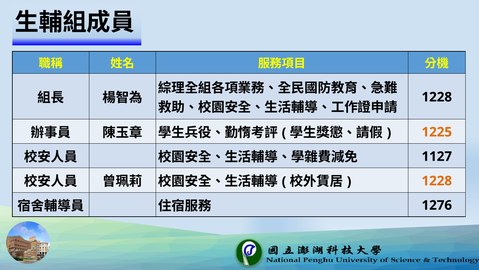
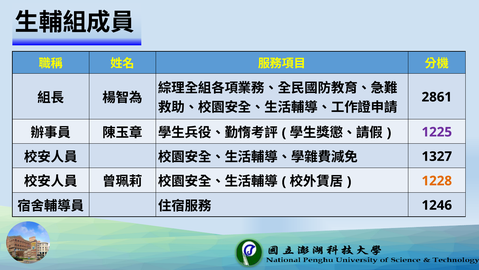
1228 at (437, 97): 1228 -> 2861
1225 colour: orange -> purple
1127: 1127 -> 1327
1276: 1276 -> 1246
